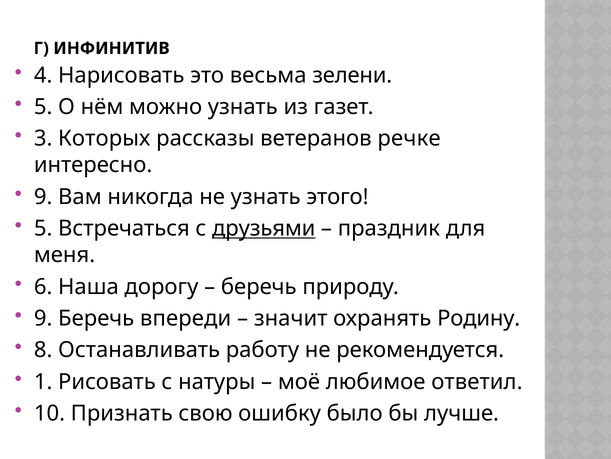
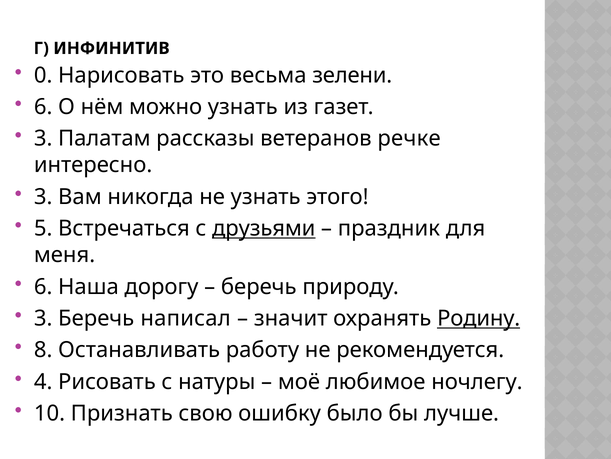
4: 4 -> 0
5 at (43, 107): 5 -> 6
Которых: Которых -> Палатам
9 at (43, 197): 9 -> 3
9 at (43, 318): 9 -> 3
впереди: впереди -> написал
Родину underline: none -> present
1: 1 -> 4
ответил: ответил -> ночлегу
